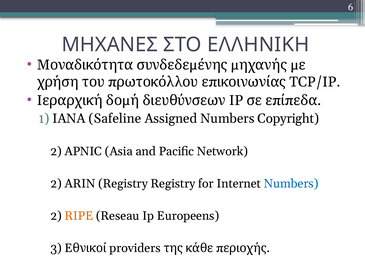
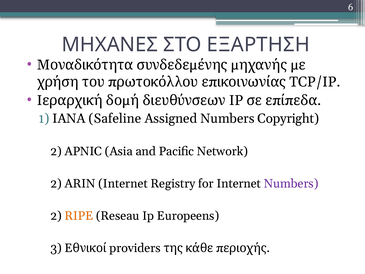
ΕΛΛΗΝΙΚΗ: ΕΛΛΗΝΙΚΗ -> ΕΞΑΡΤΗΣΗ
ARIN Registry: Registry -> Internet
Numbers at (291, 183) colour: blue -> purple
